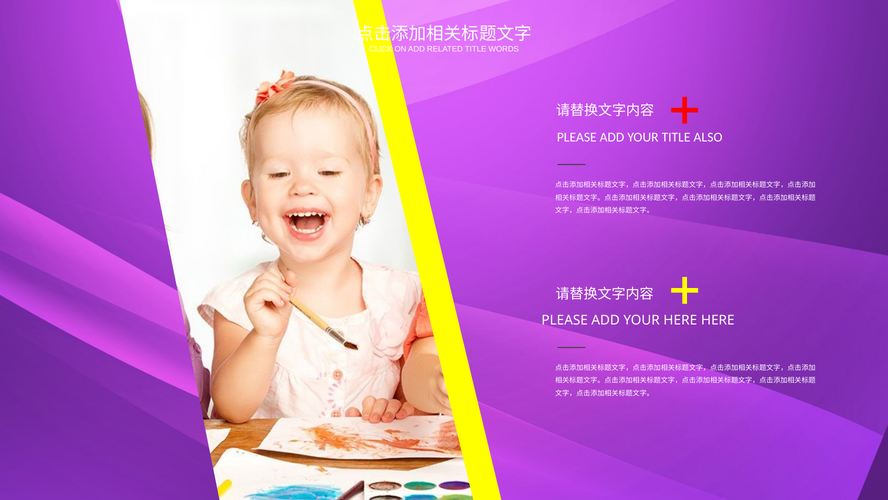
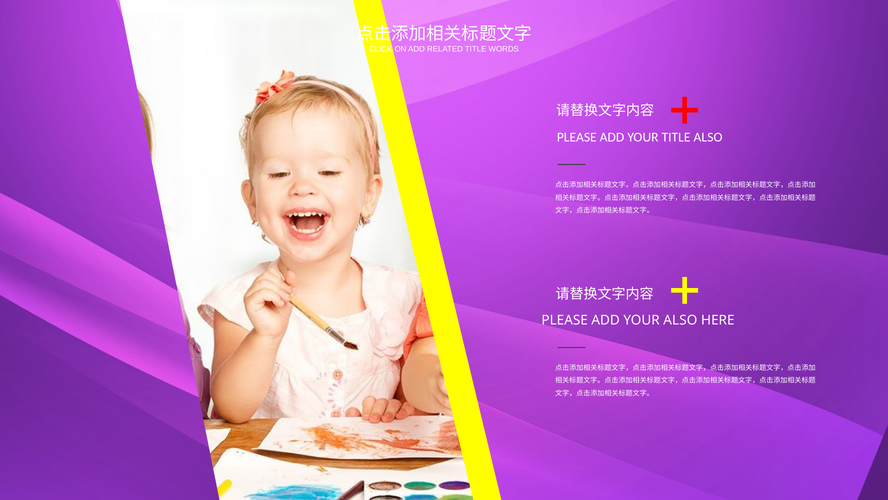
YOUR HERE: HERE -> ALSO
